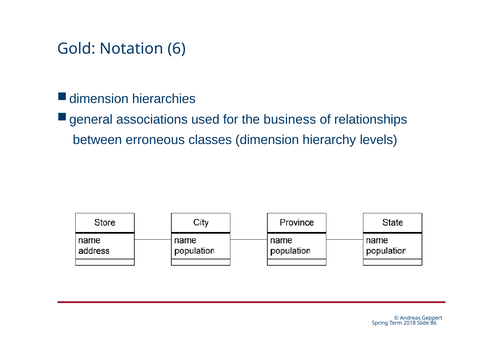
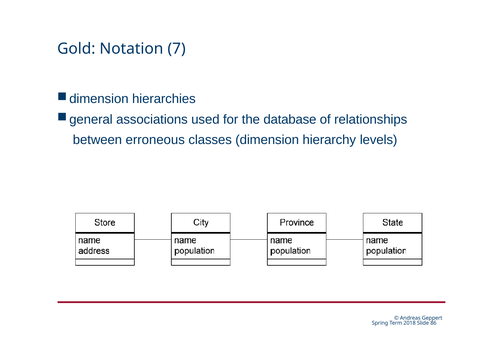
6: 6 -> 7
business: business -> database
